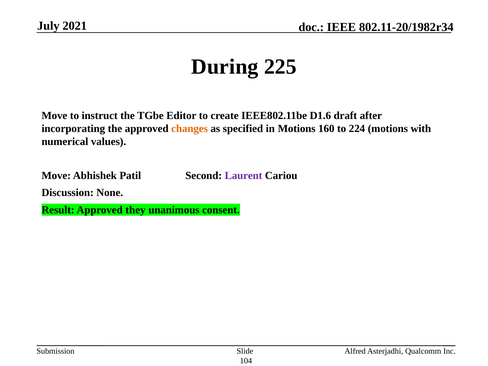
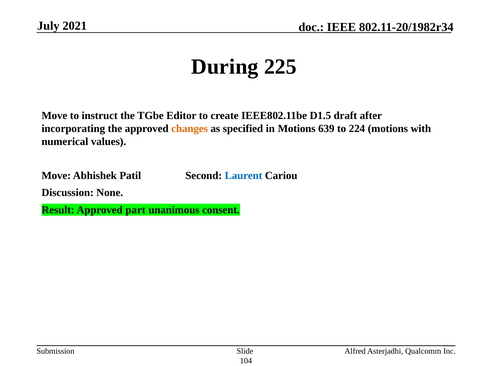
D1.6: D1.6 -> D1.5
160: 160 -> 639
Laurent colour: purple -> blue
they: they -> part
